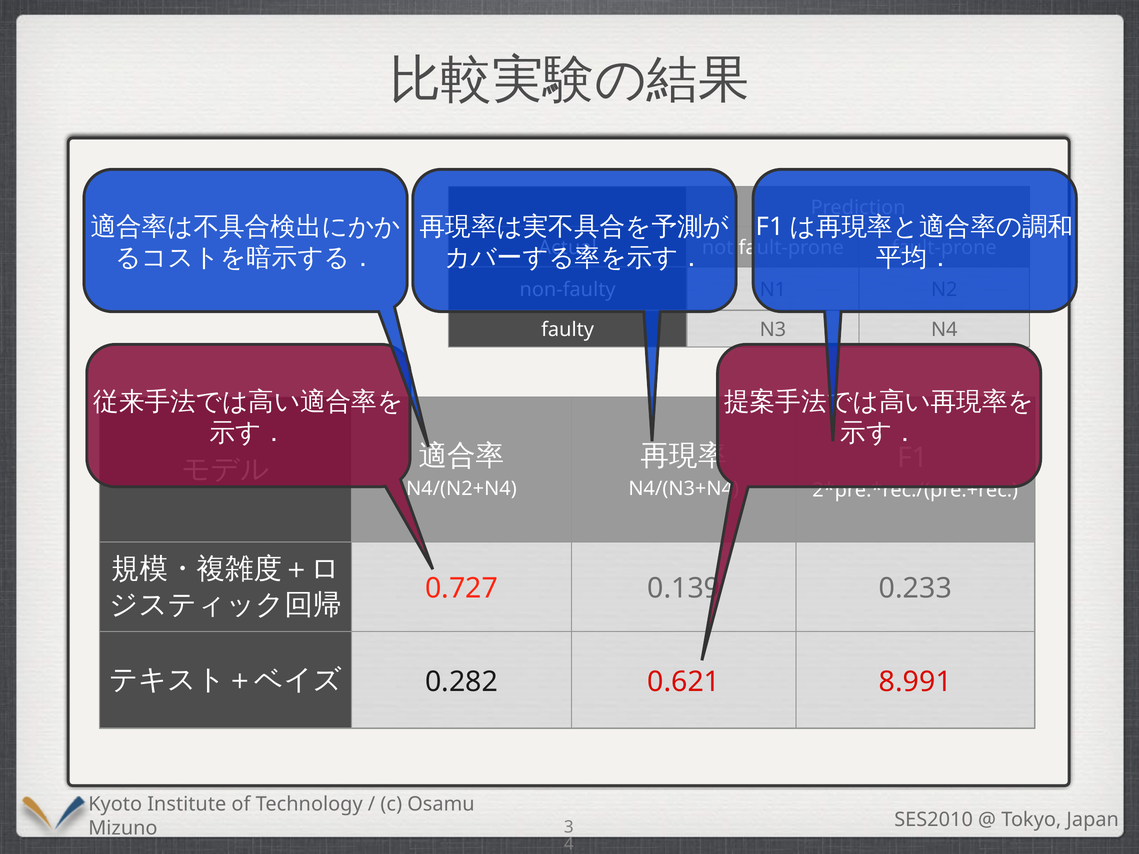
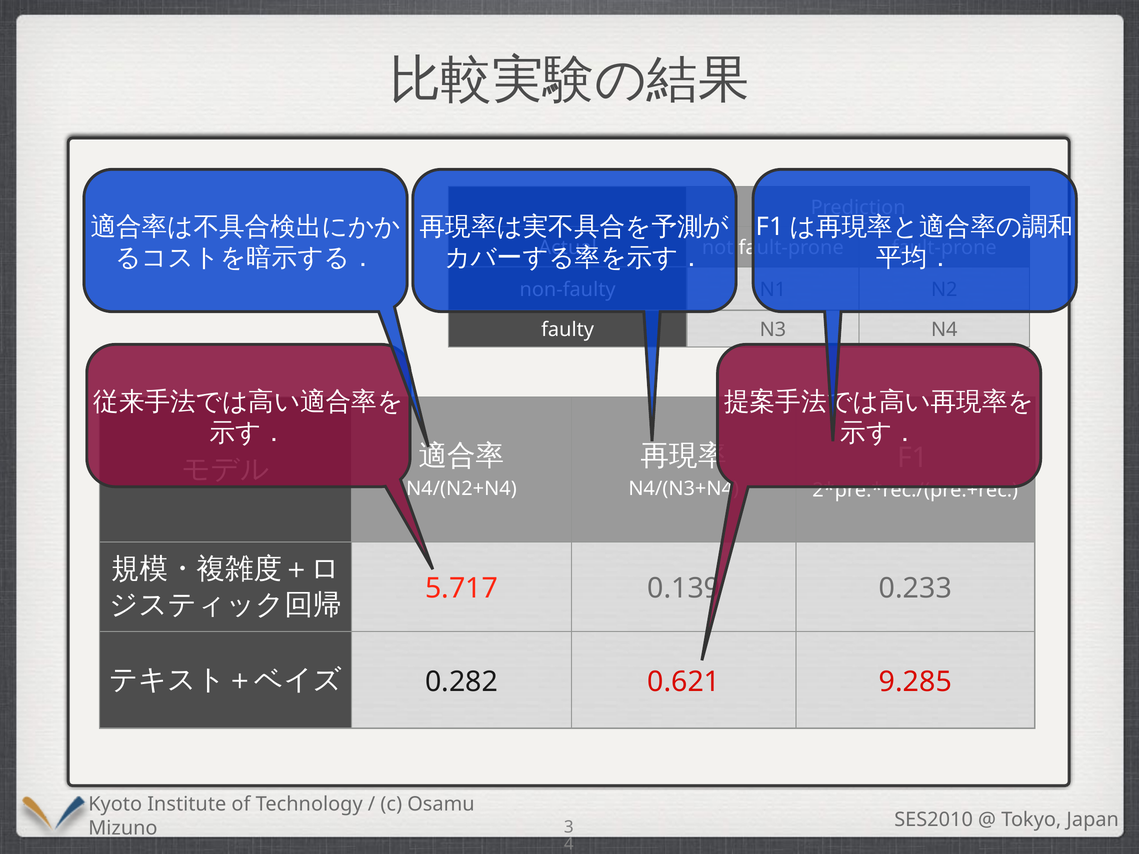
0.727: 0.727 -> 5.717
8.991: 8.991 -> 9.285
